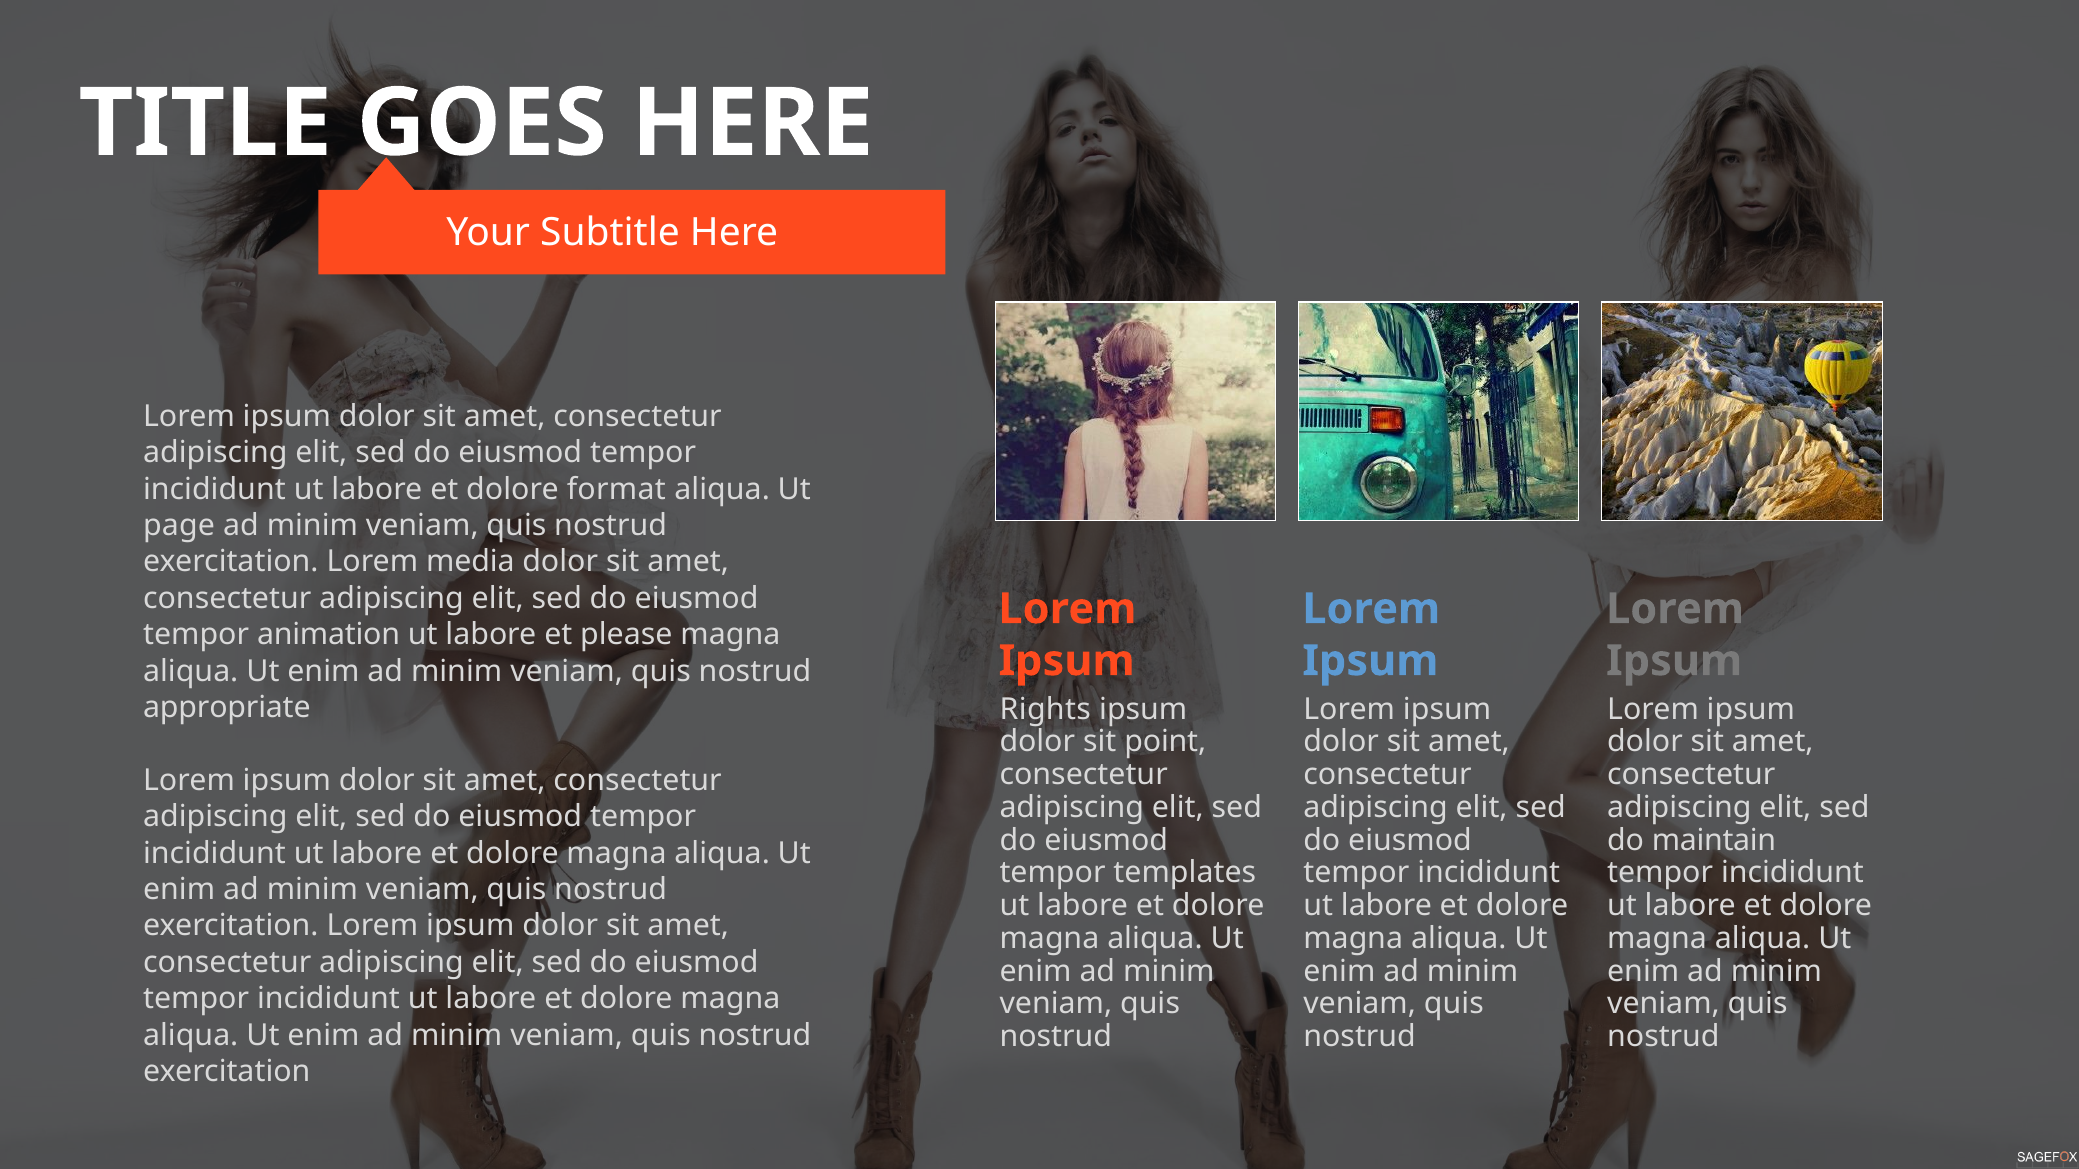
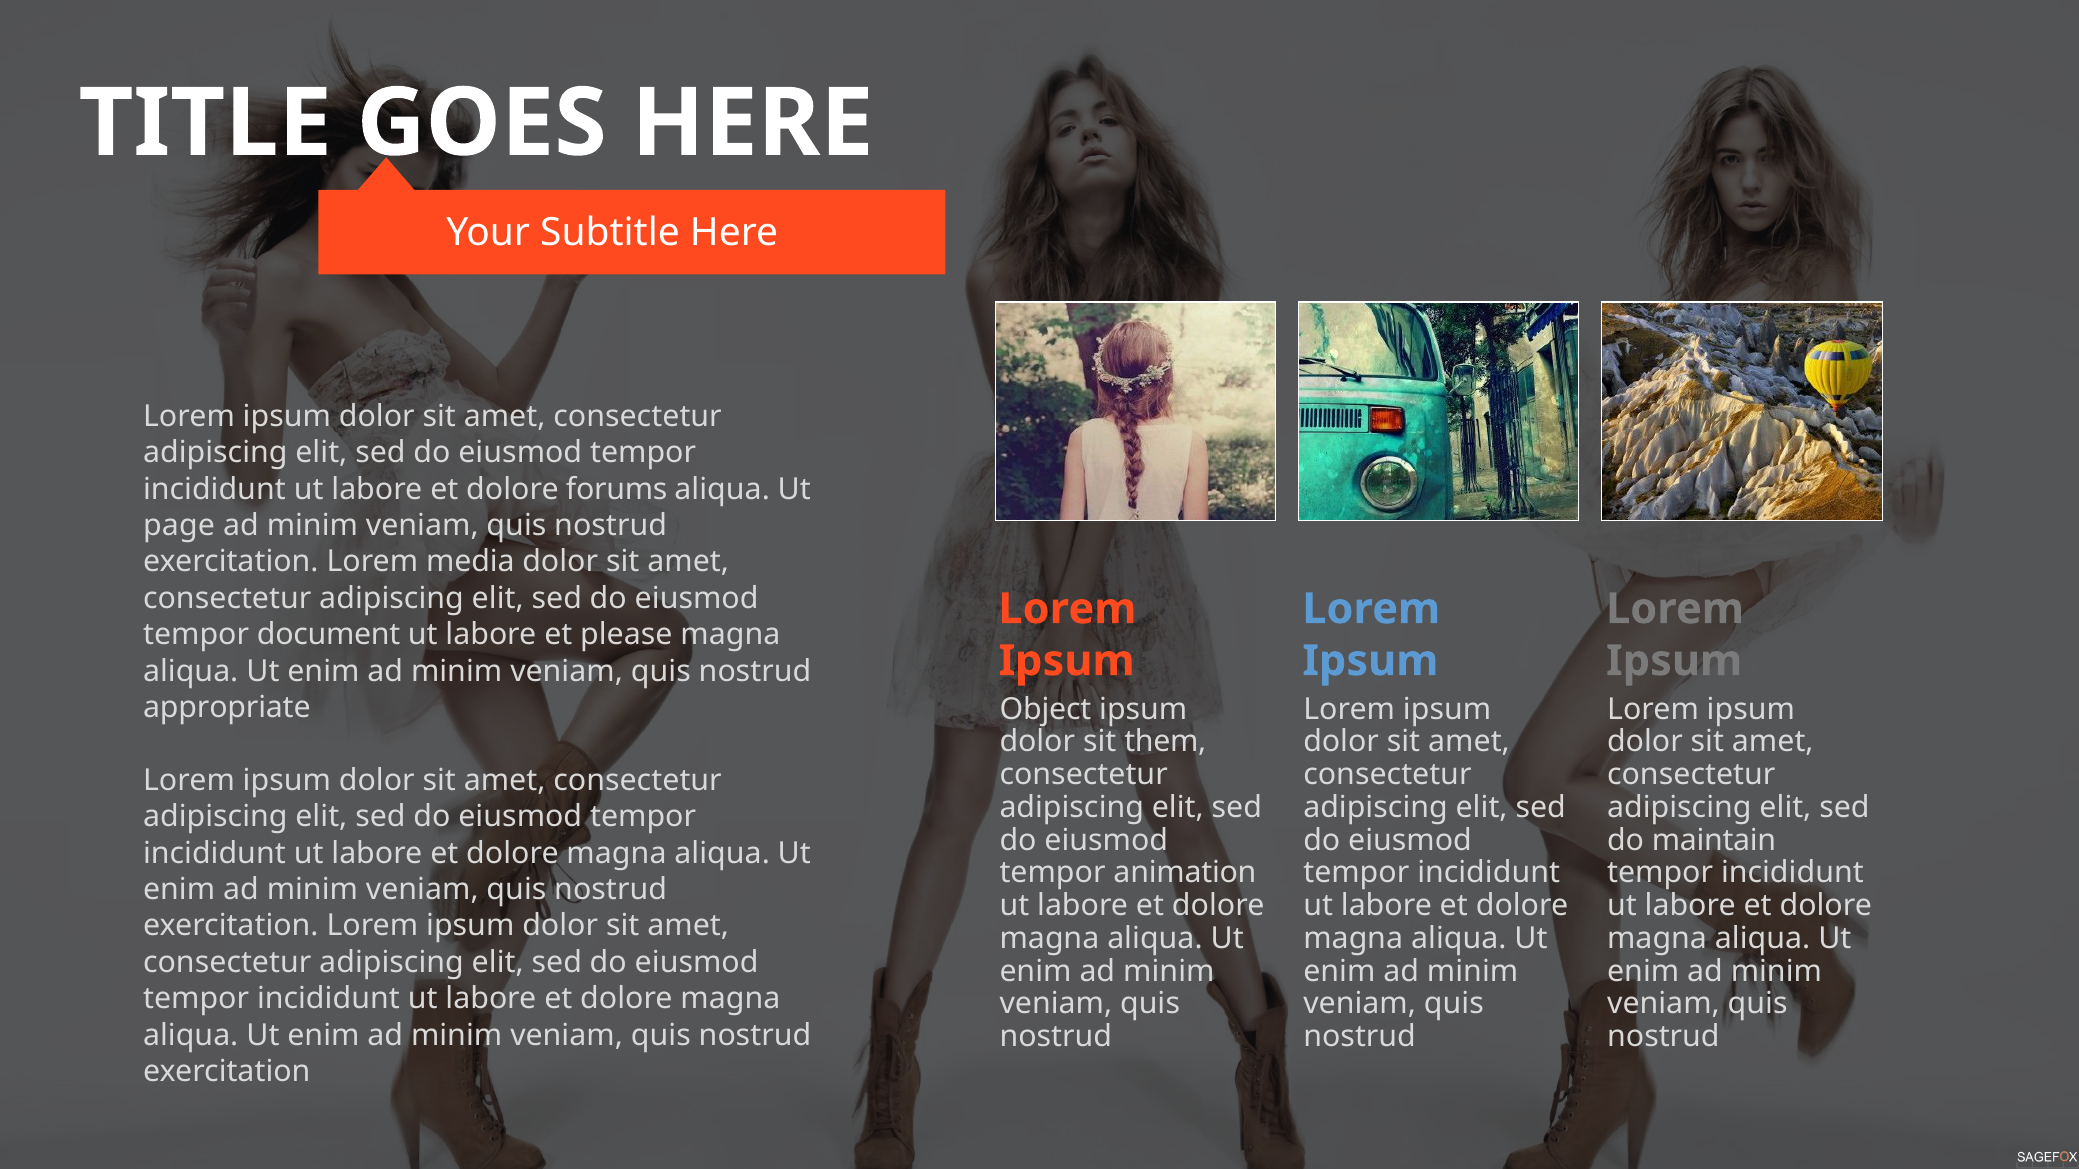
format: format -> forums
animation: animation -> document
Rights: Rights -> Object
point: point -> them
templates: templates -> animation
